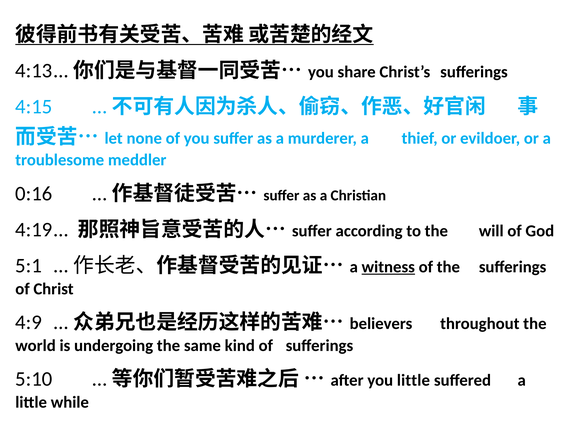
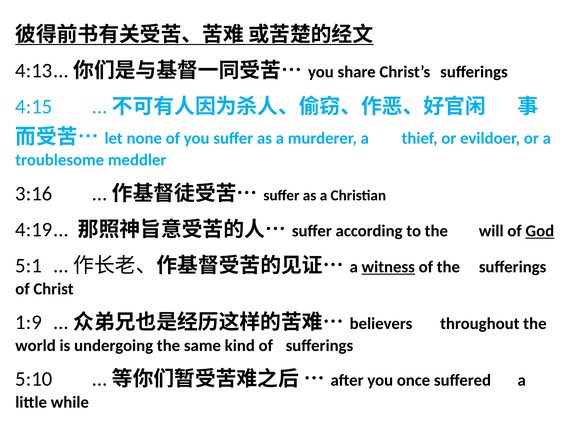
0:16: 0:16 -> 3:16
God underline: none -> present
4:9: 4:9 -> 1:9
you little: little -> once
